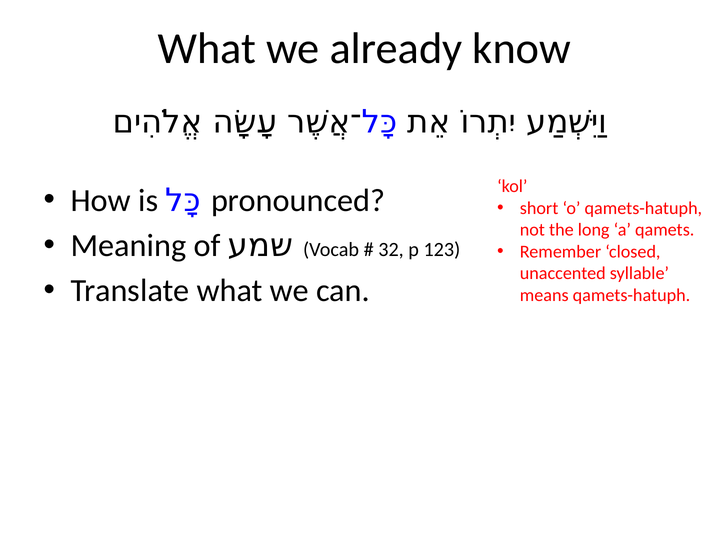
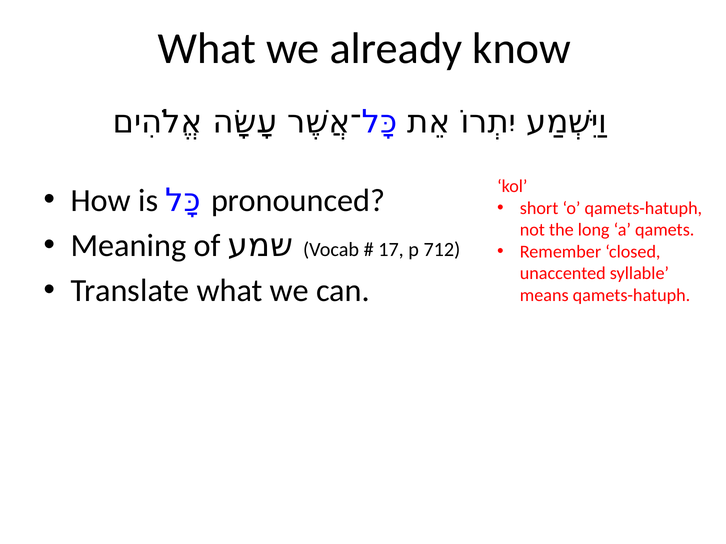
32: 32 -> 17
123: 123 -> 712
